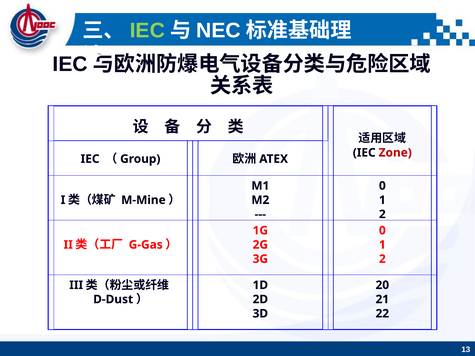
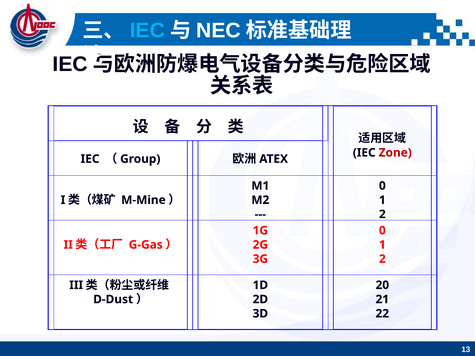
IEC at (147, 31) colour: light green -> light blue
